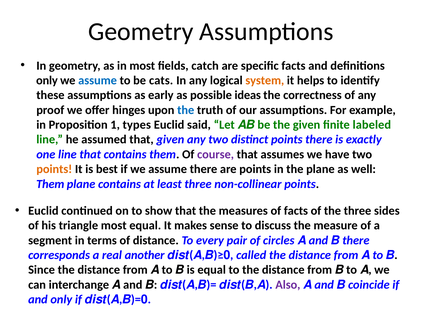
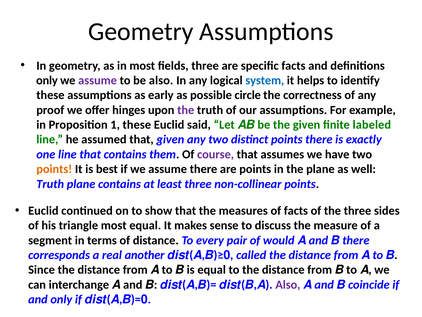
fields catch: catch -> three
assume at (98, 80) colour: blue -> purple
be cats: cats -> also
system colour: orange -> blue
ideas: ideas -> circle
the at (186, 110) colour: blue -> purple
1 types: types -> these
Them at (50, 184): Them -> Truth
circles: circles -> would
